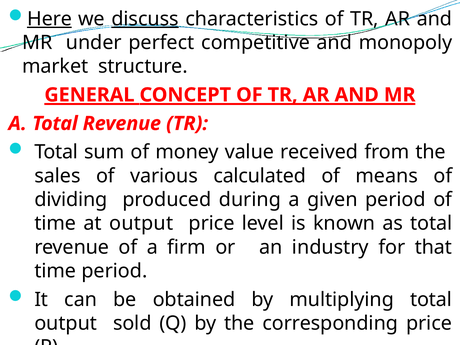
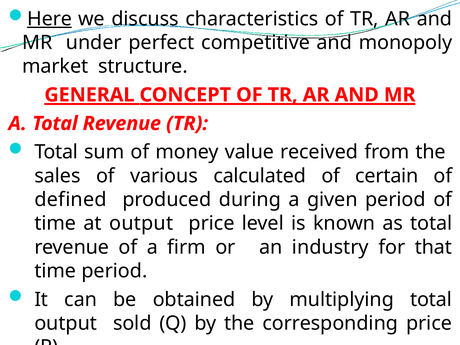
discuss underline: present -> none
means: means -> certain
dividing: dividing -> defined
